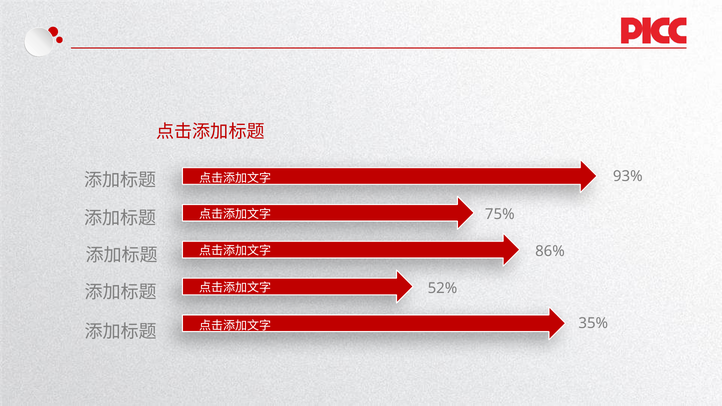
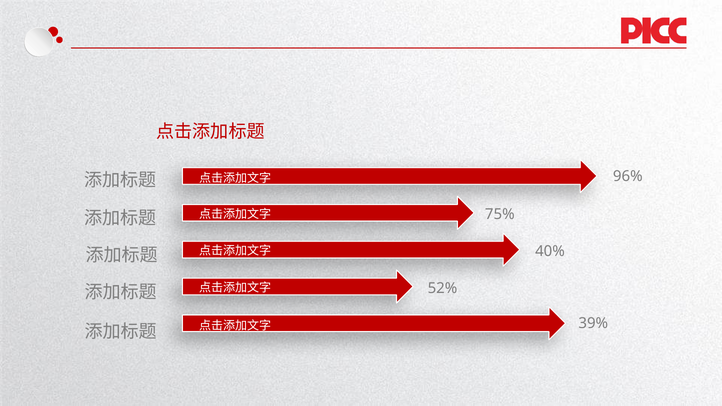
93%: 93% -> 96%
86%: 86% -> 40%
35%: 35% -> 39%
